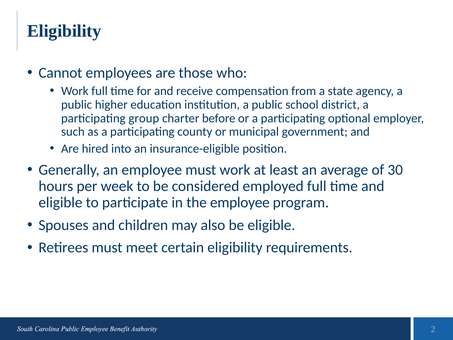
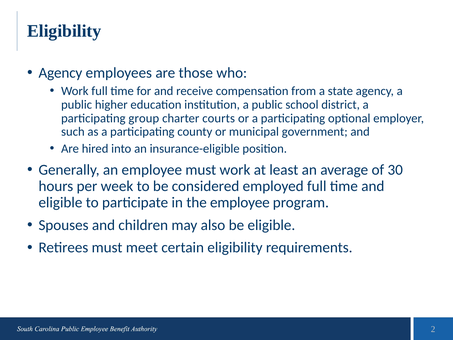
Cannot at (60, 73): Cannot -> Agency
before: before -> courts
